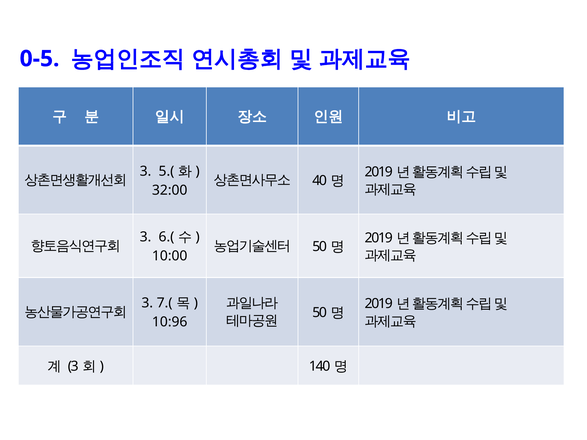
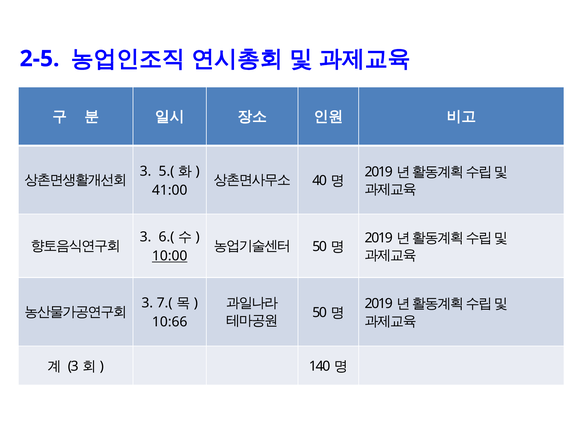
0-5: 0-5 -> 2-5
32:00: 32:00 -> 41:00
10:00 underline: none -> present
10:96: 10:96 -> 10:66
